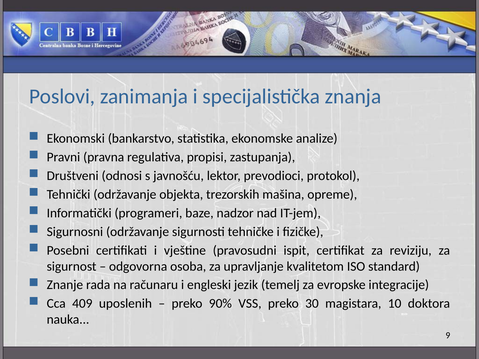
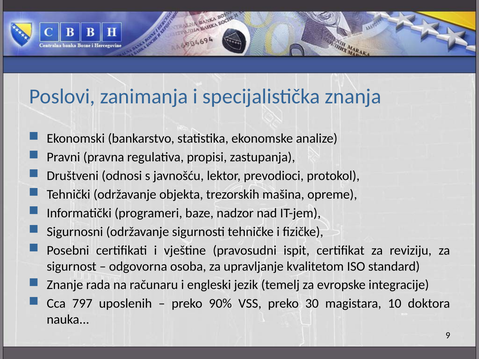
409: 409 -> 797
